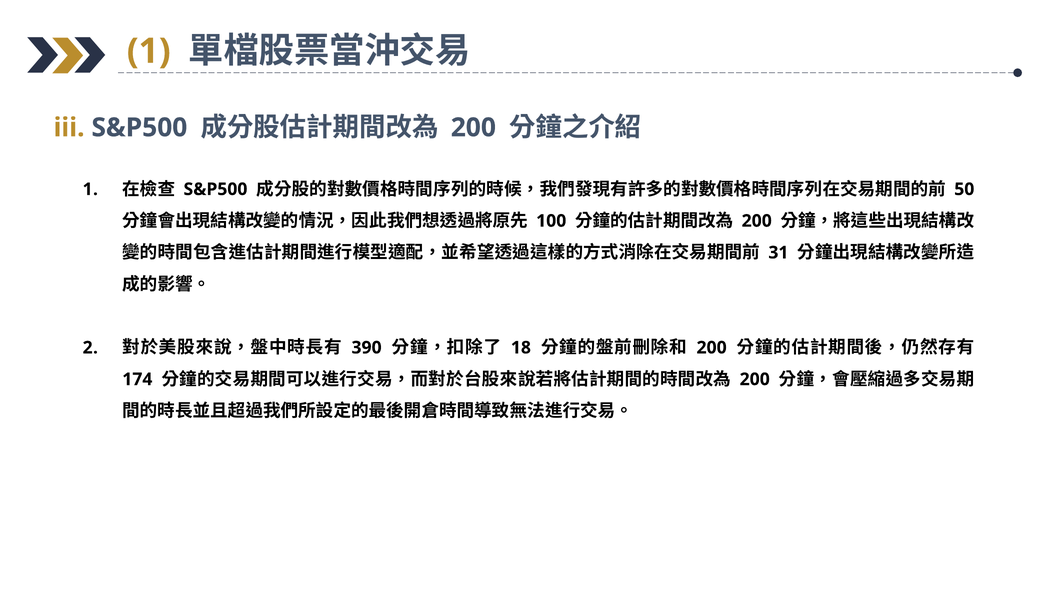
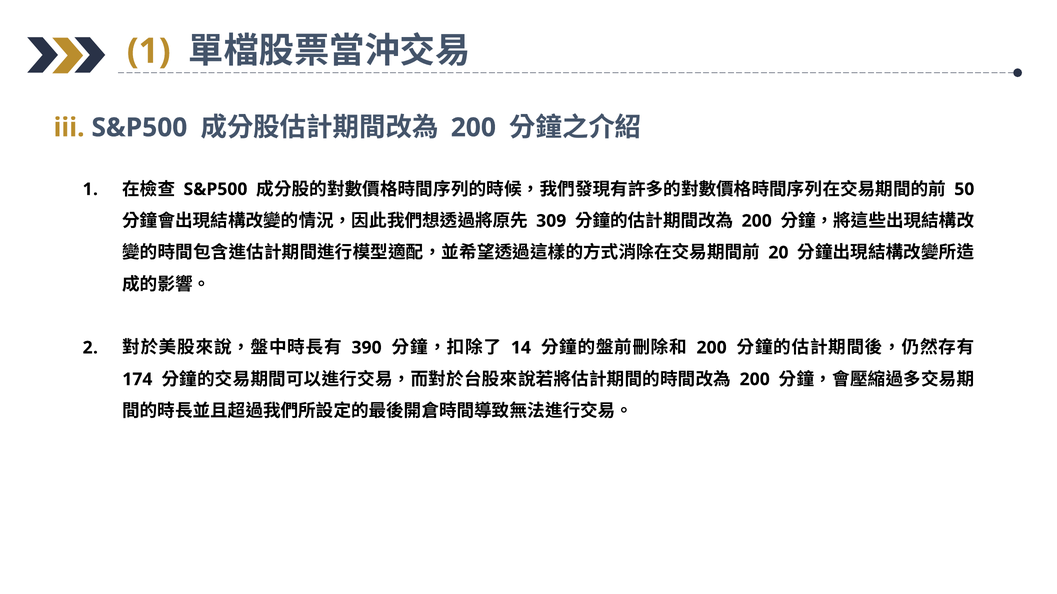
100: 100 -> 309
31: 31 -> 20
18: 18 -> 14
